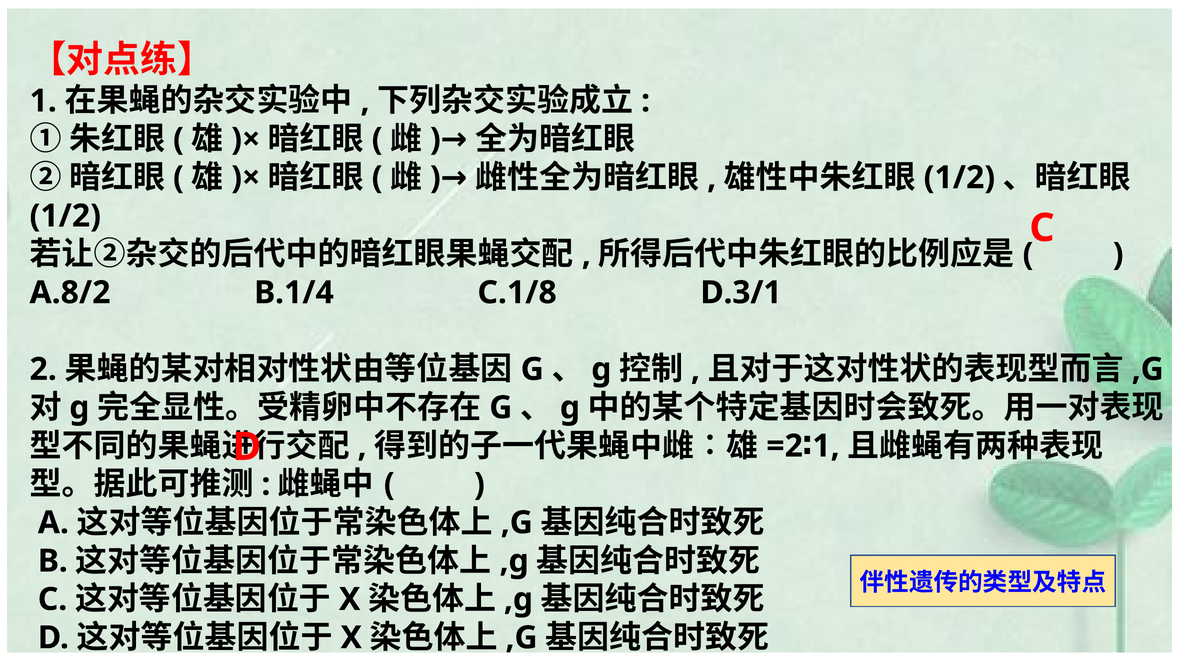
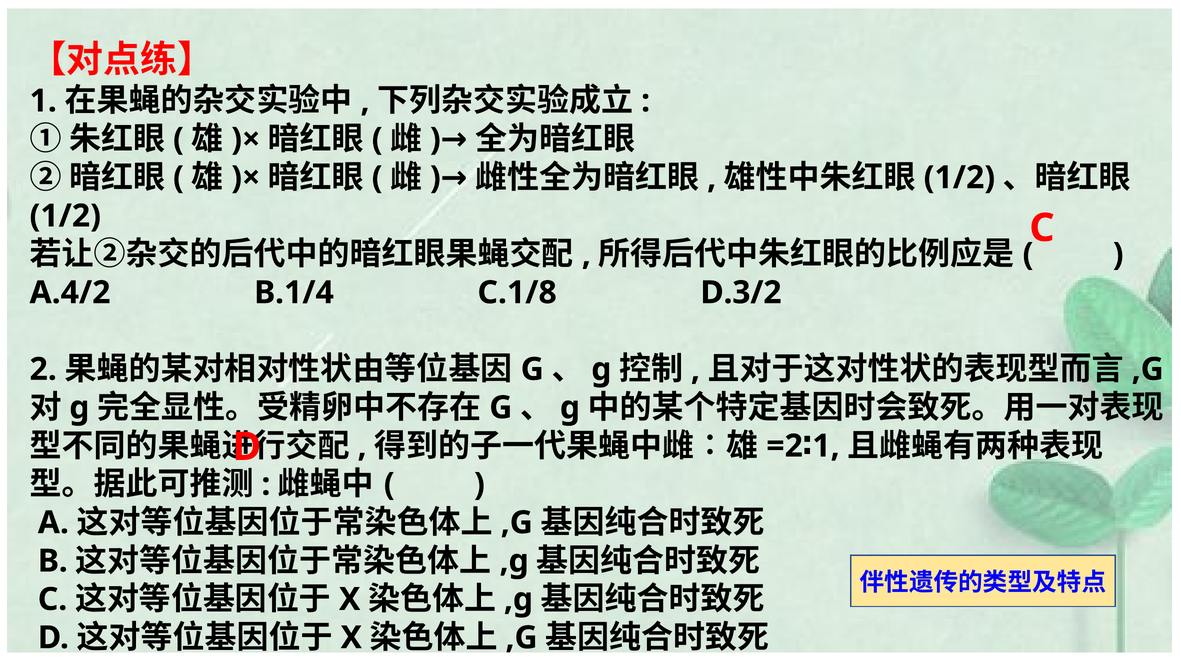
A.8/2: A.8/2 -> A.4/2
D.3/1: D.3/1 -> D.3/2
